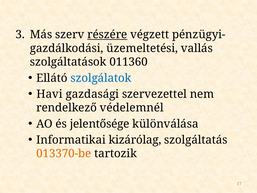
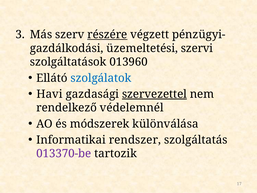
vallás: vallás -> szervi
011360: 011360 -> 013960
szervezettel underline: none -> present
jelentősége: jelentősége -> módszerek
kizárólag: kizárólag -> rendszer
013370-be colour: orange -> purple
